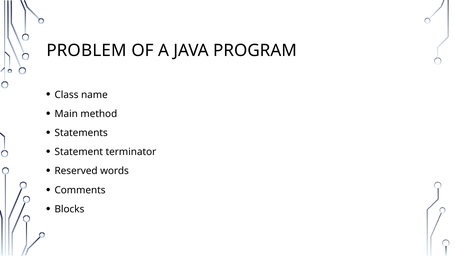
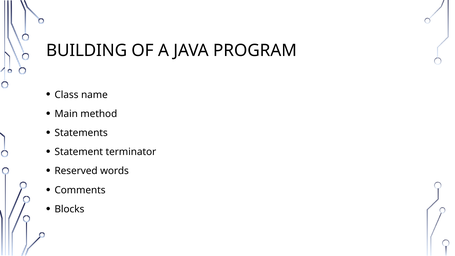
PROBLEM: PROBLEM -> BUILDING
